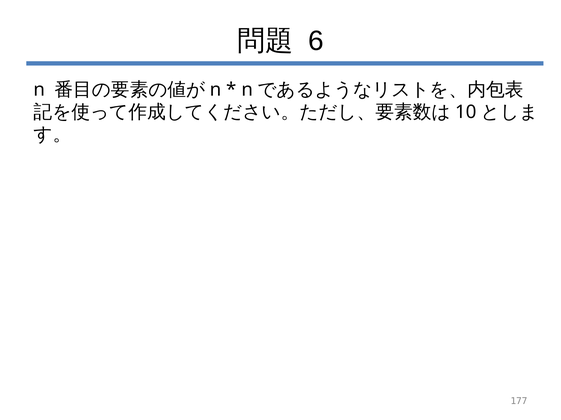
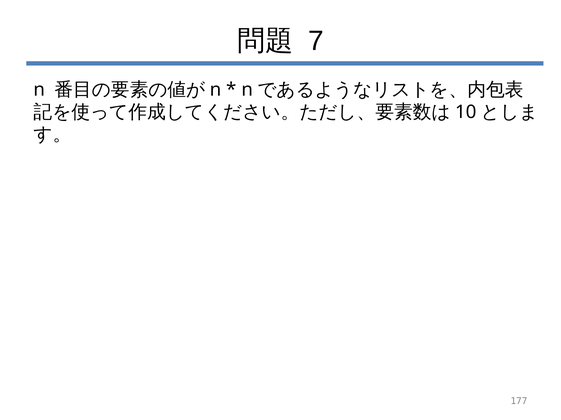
6: 6 -> 7
